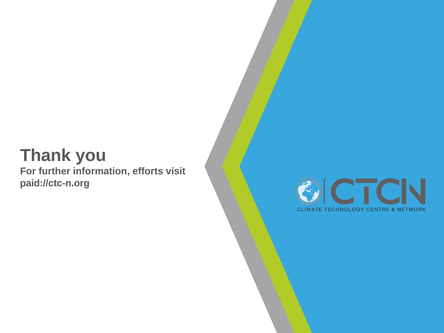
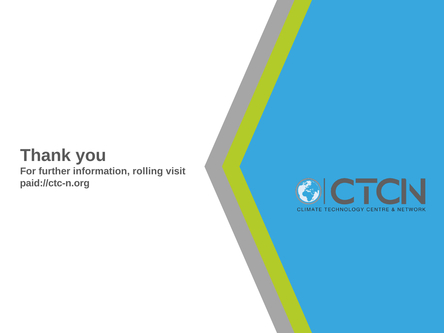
efforts: efforts -> rolling
